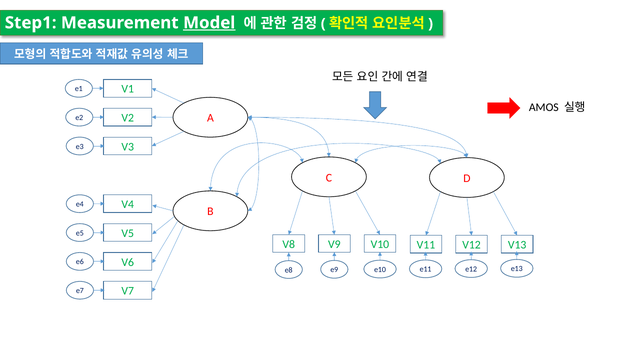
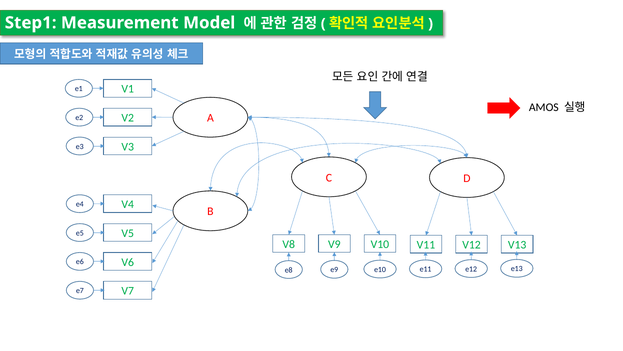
Model underline: present -> none
